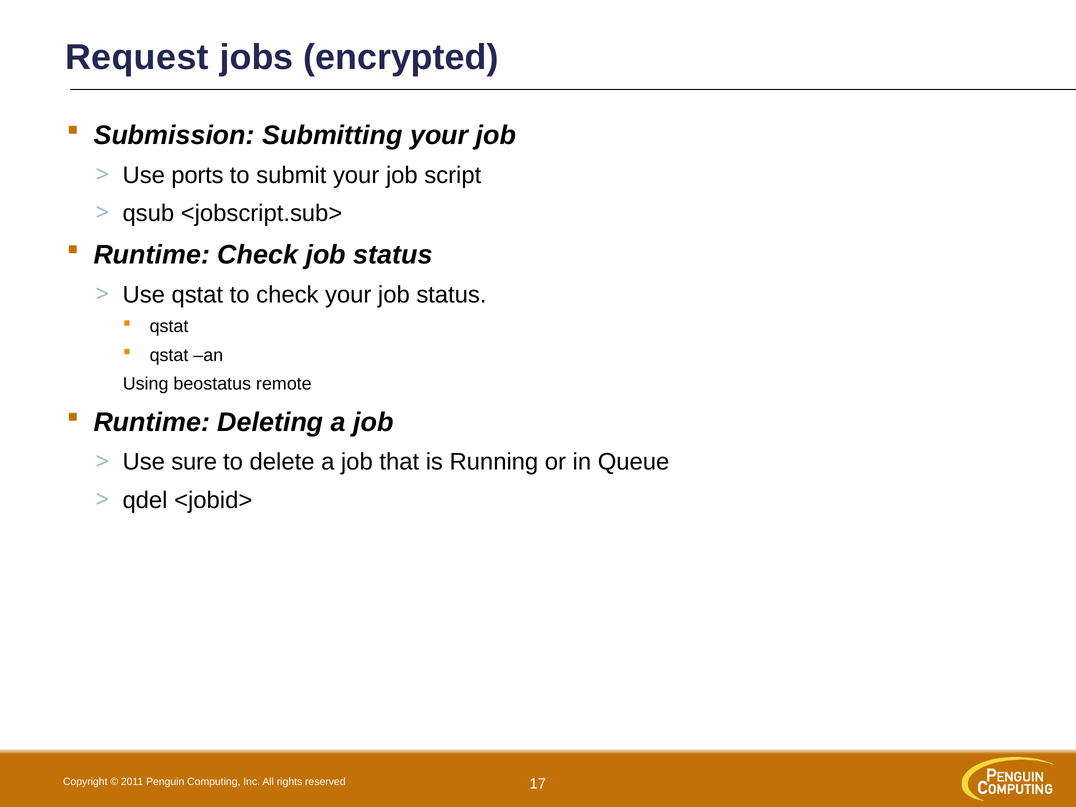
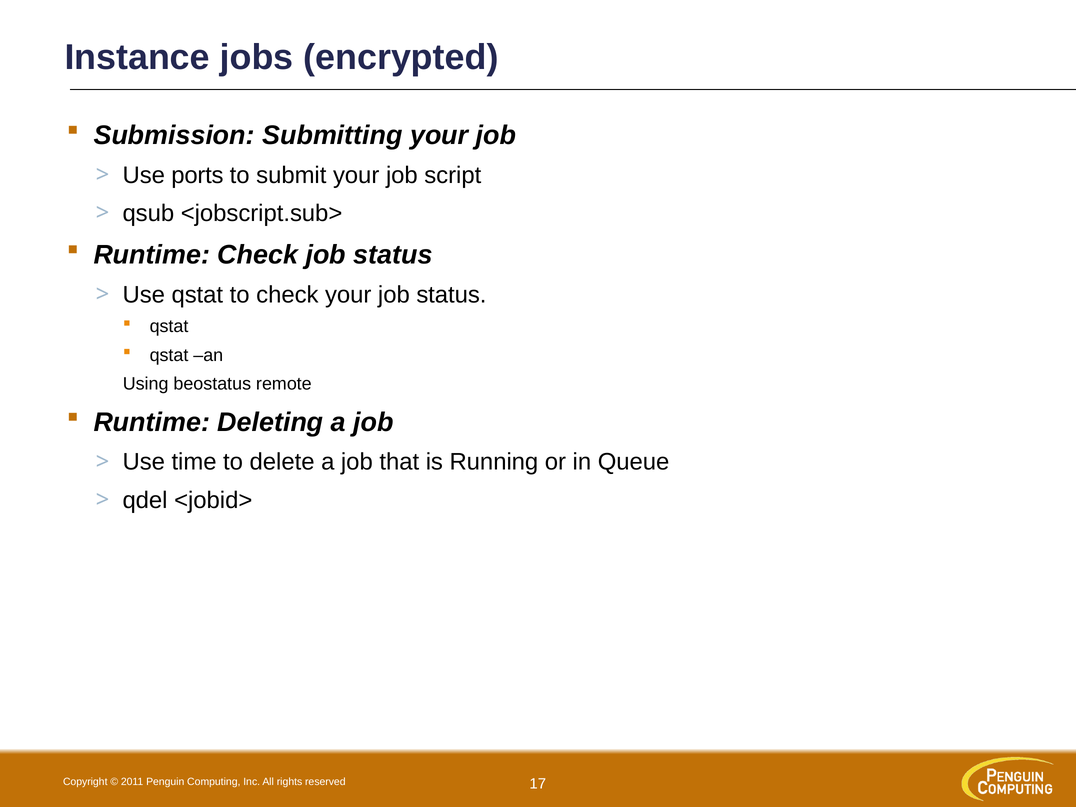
Request: Request -> Instance
sure: sure -> time
